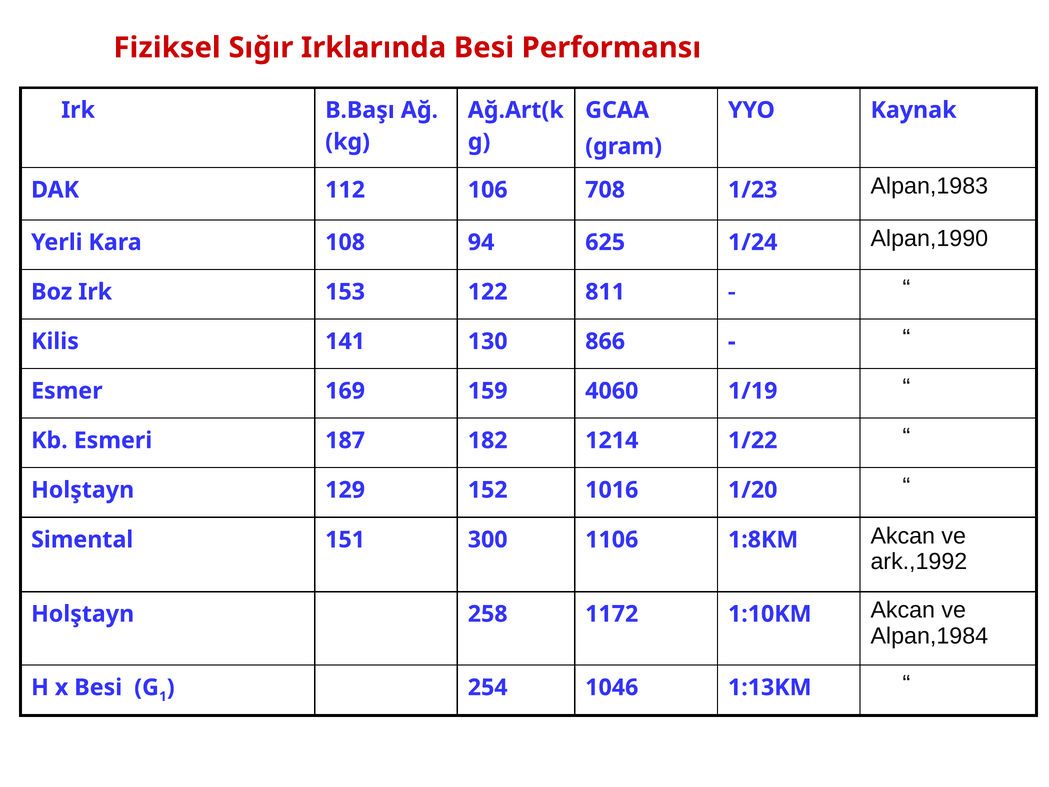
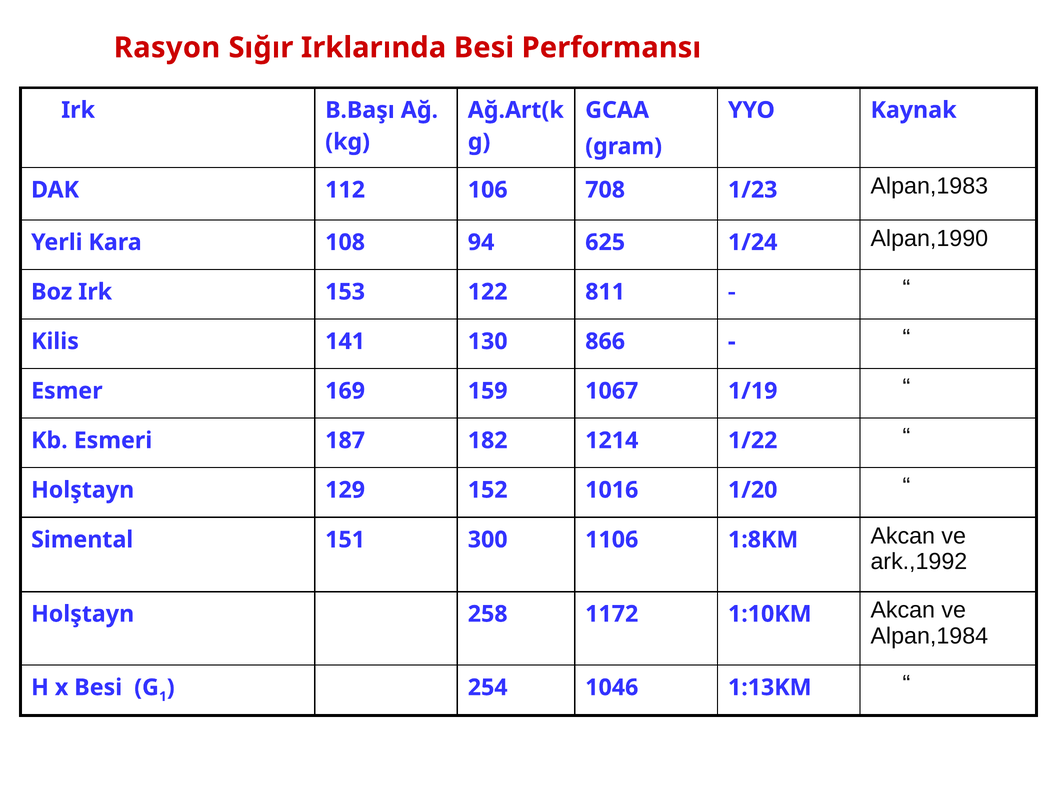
Fiziksel: Fiziksel -> Rasyon
4060: 4060 -> 1067
